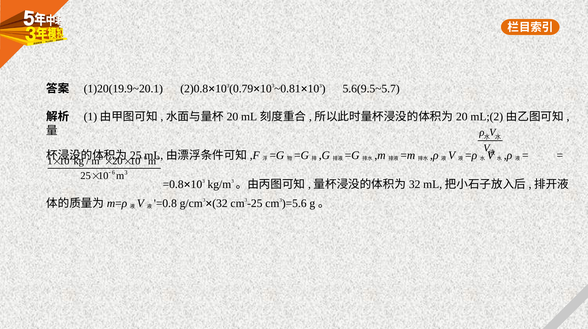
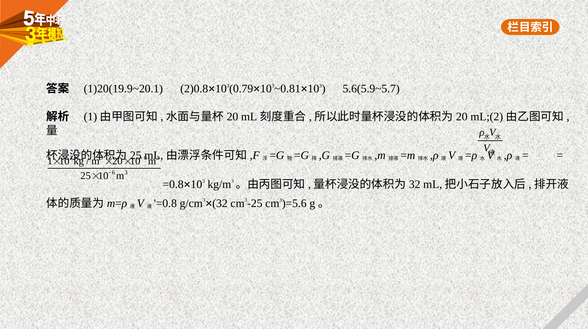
5.6(9.5~5.7: 5.6(9.5~5.7 -> 5.6(5.9~5.7
